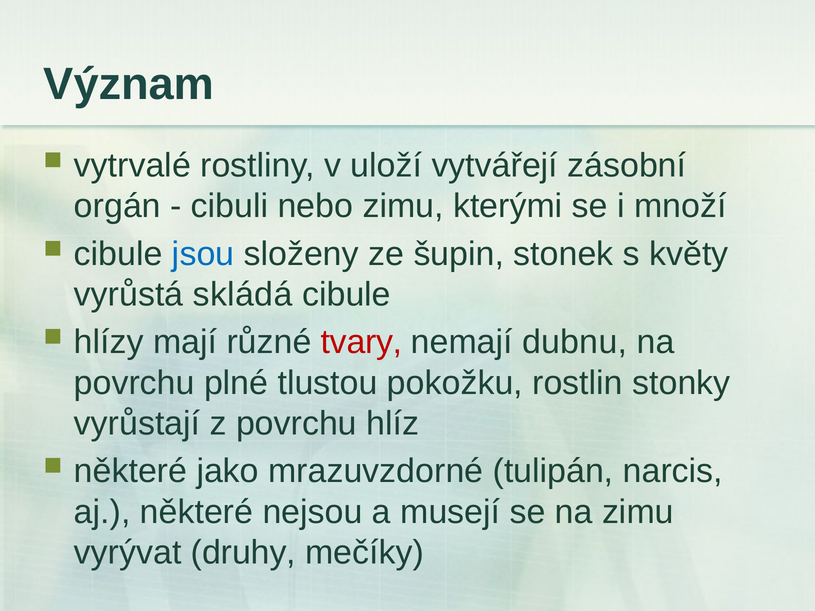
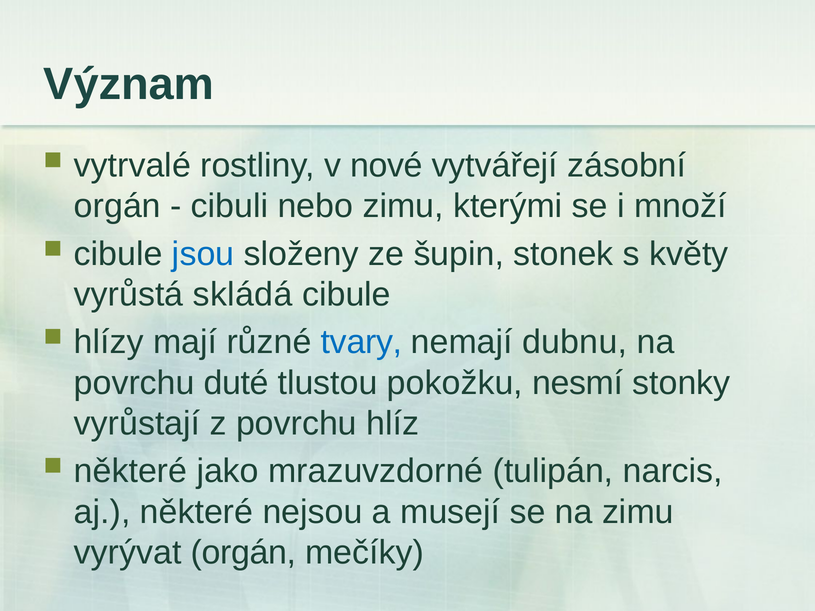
uloží: uloží -> nové
tvary colour: red -> blue
plné: plné -> duté
rostlin: rostlin -> nesmí
vyrývat druhy: druhy -> orgán
